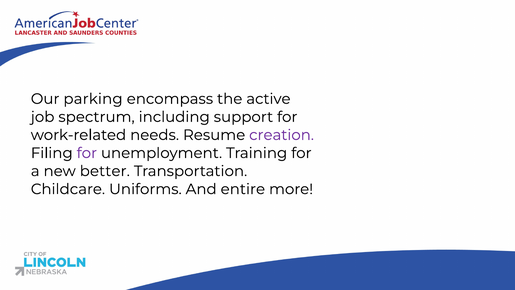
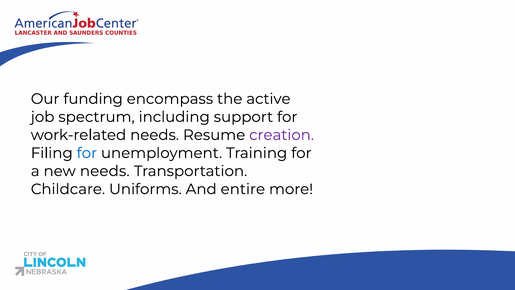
parking: parking -> funding
for at (87, 153) colour: purple -> blue
new better: better -> needs
